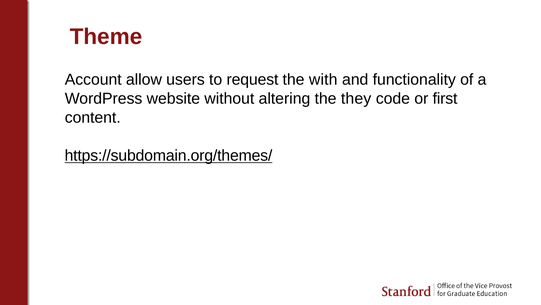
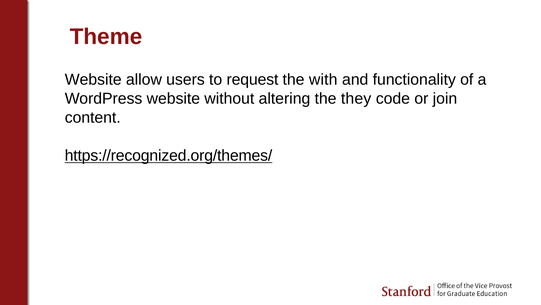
Account at (93, 80): Account -> Website
first: first -> join
https://subdomain.org/themes/: https://subdomain.org/themes/ -> https://recognized.org/themes/
